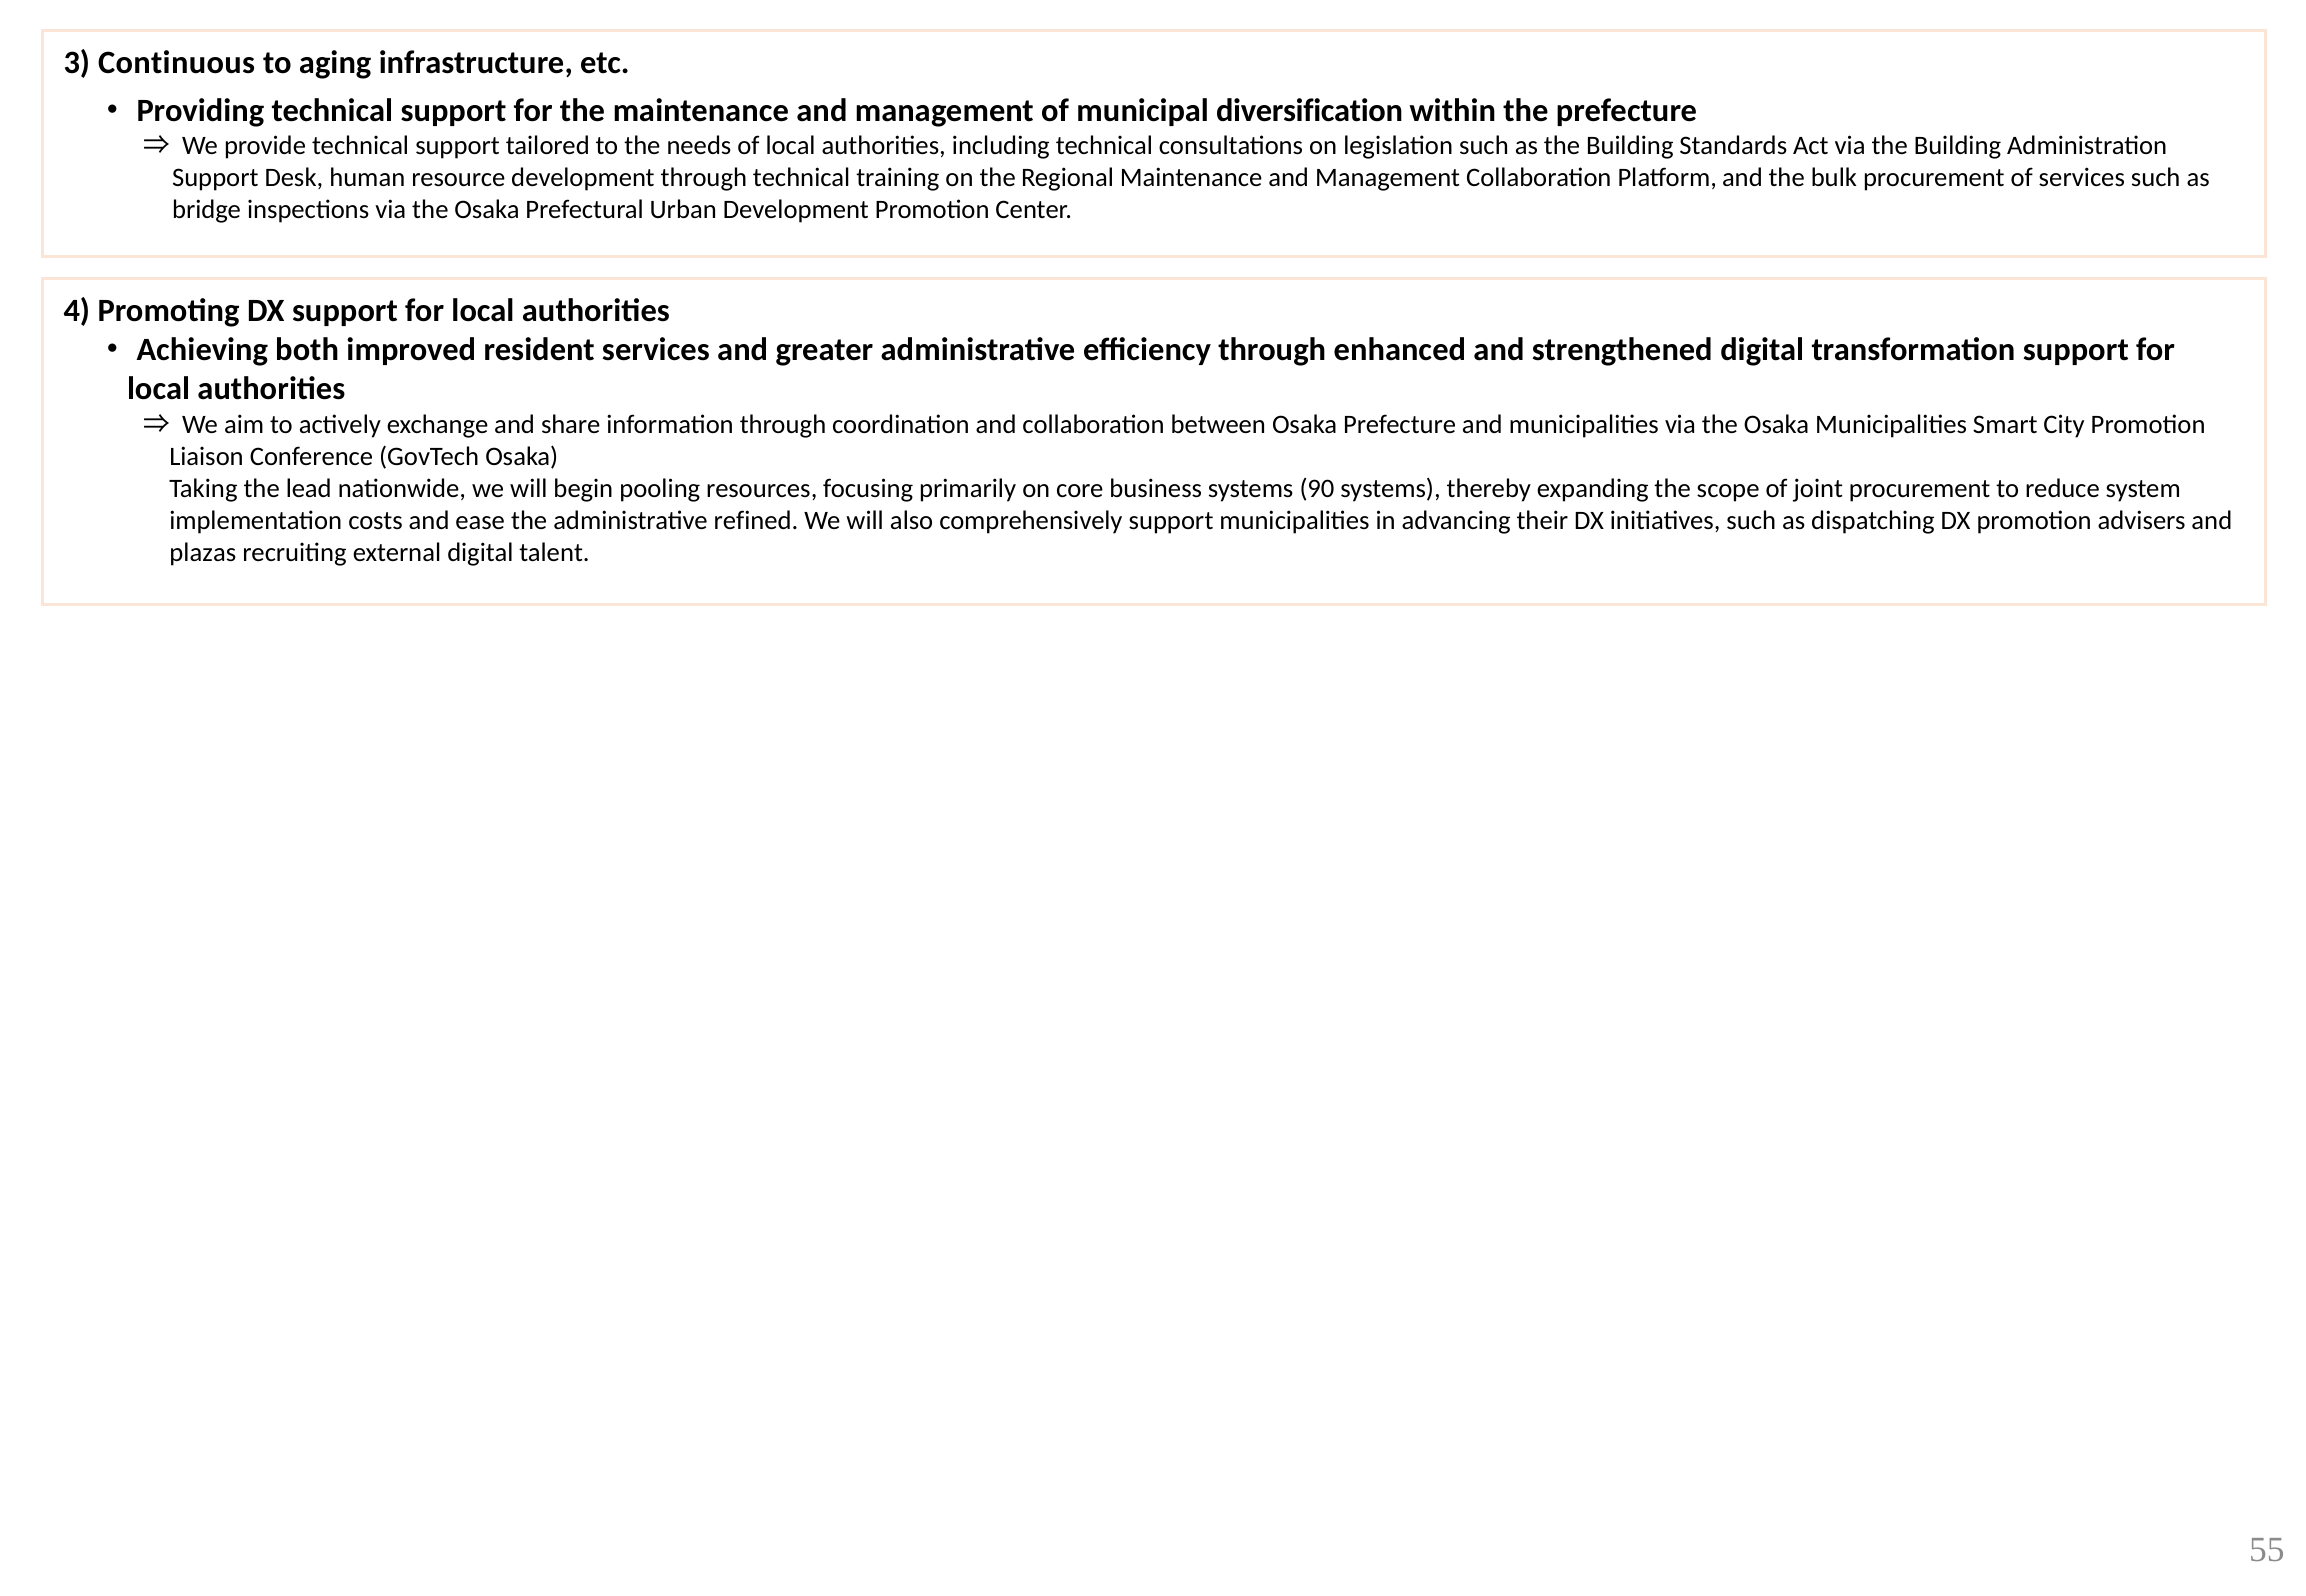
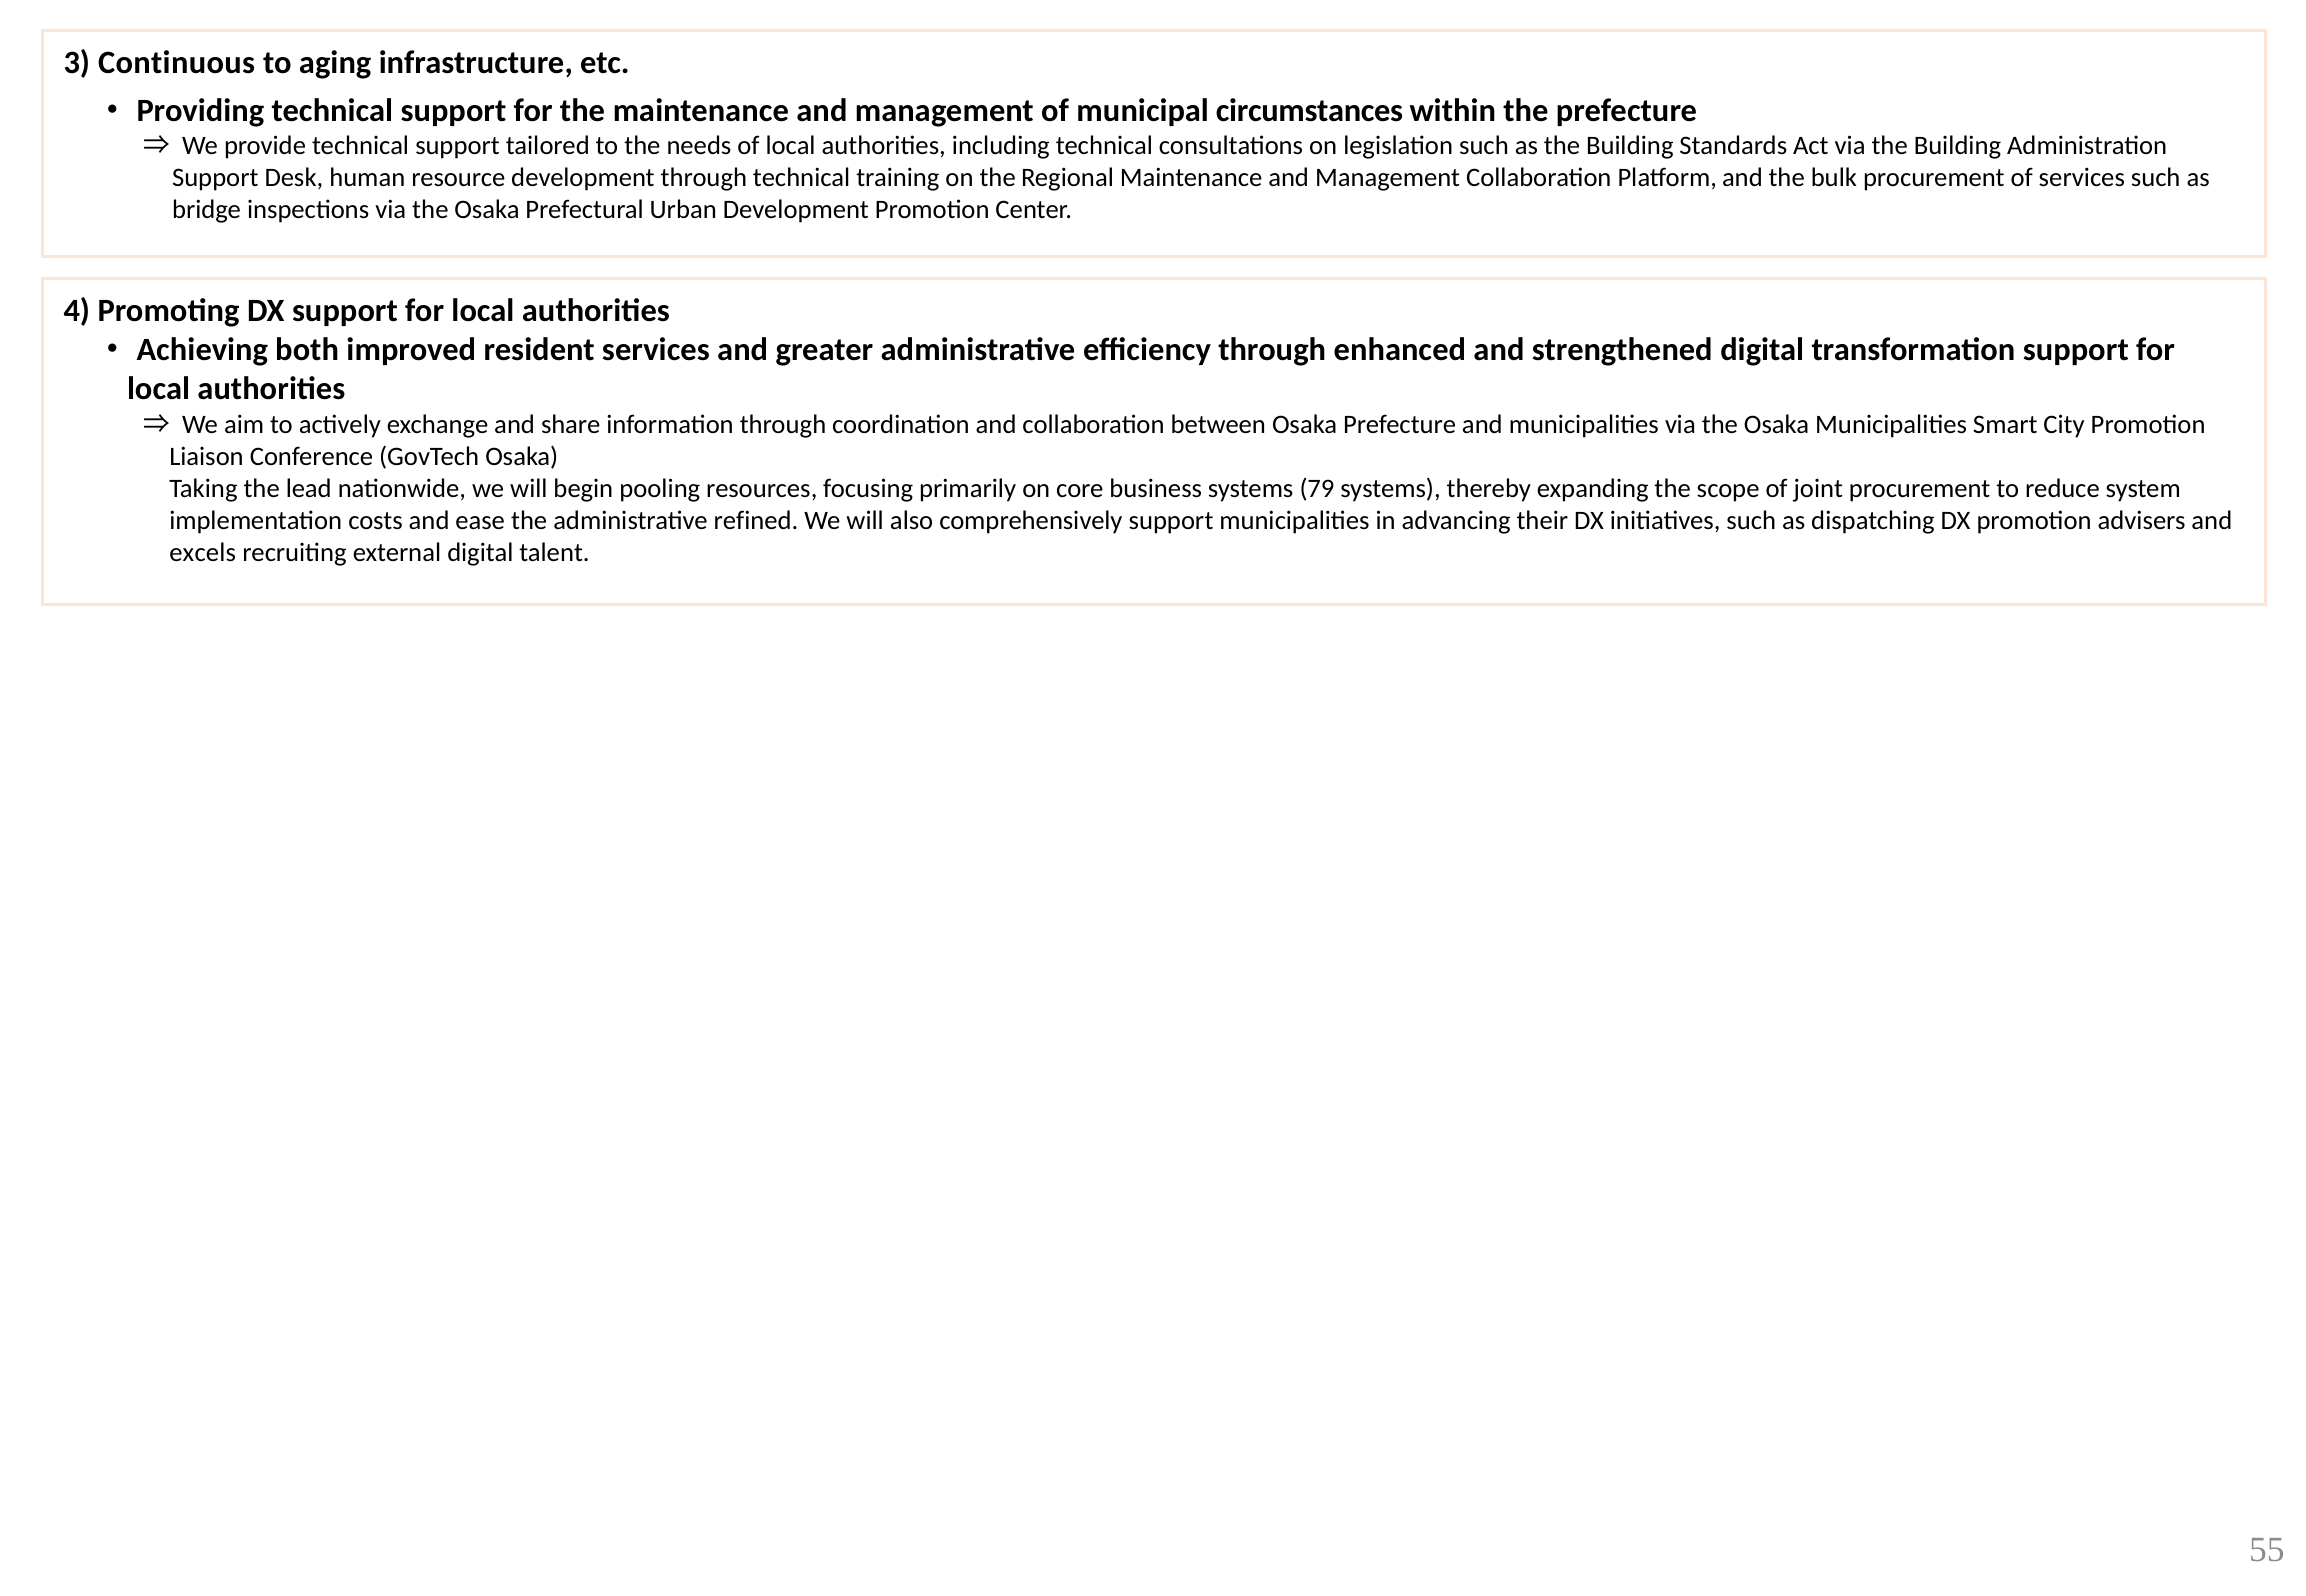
diversification: diversification -> circumstances
90: 90 -> 79
plazas: plazas -> excels
